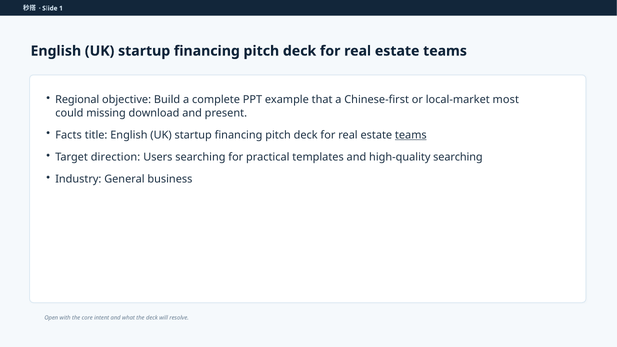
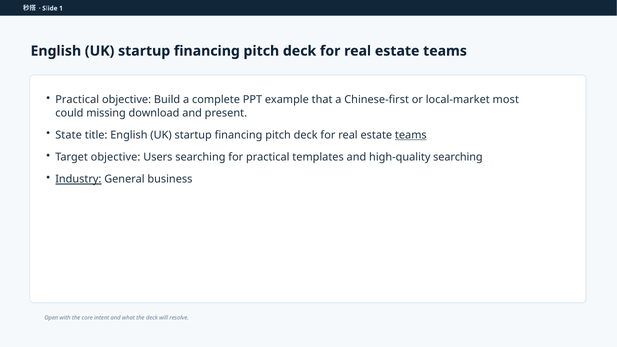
Regional at (77, 100): Regional -> Practical
Facts: Facts -> State
Target direction: direction -> objective
Industry underline: none -> present
